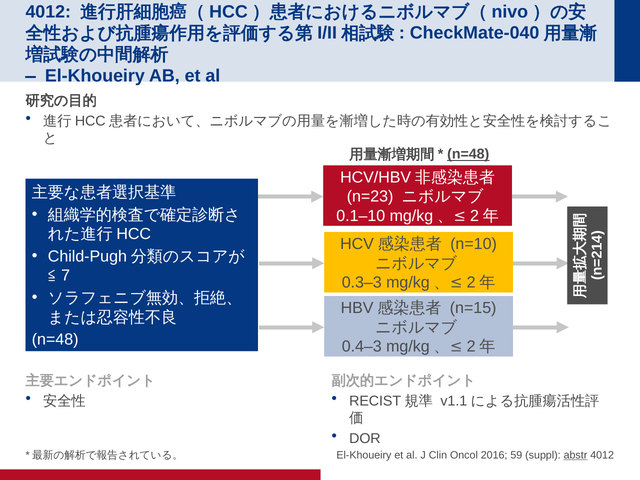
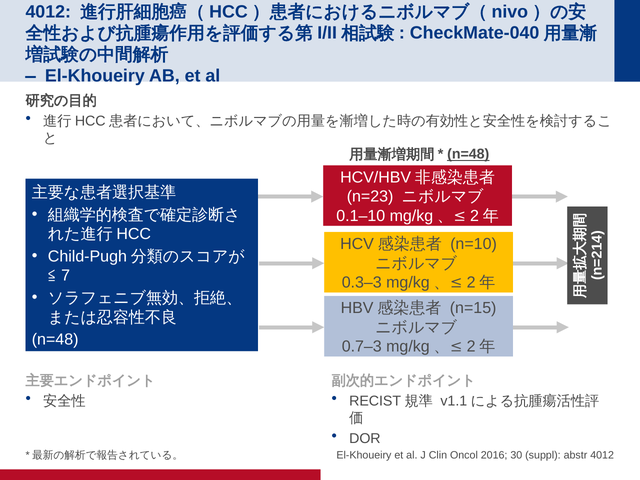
0.4–3: 0.4–3 -> 0.7–3
59: 59 -> 30
abstr underline: present -> none
